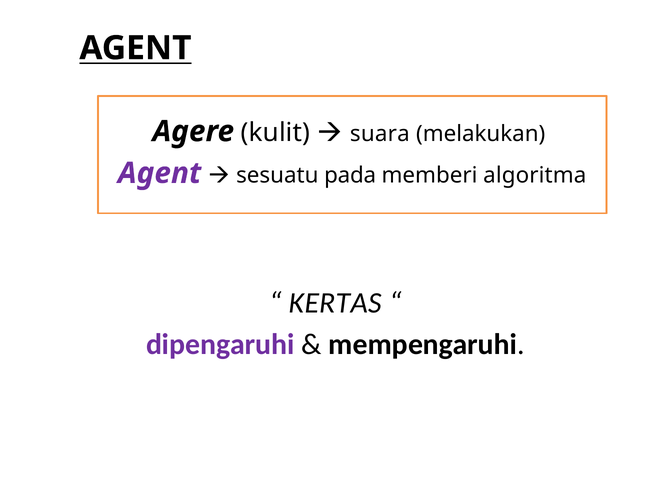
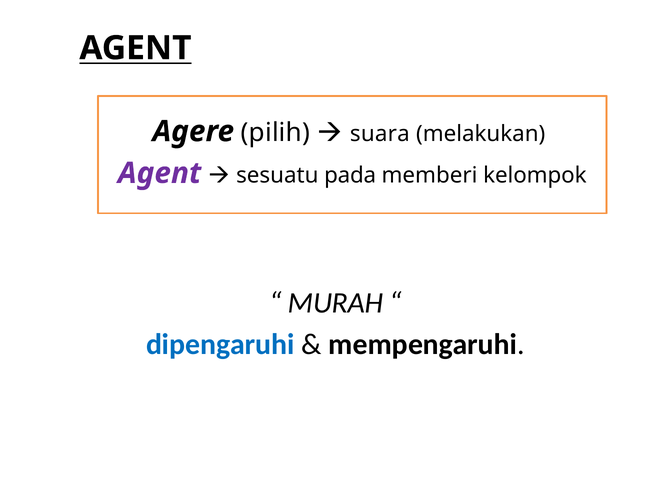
kulit: kulit -> pilih
algoritma: algoritma -> kelompok
KERTAS: KERTAS -> MURAH
dipengaruhi colour: purple -> blue
